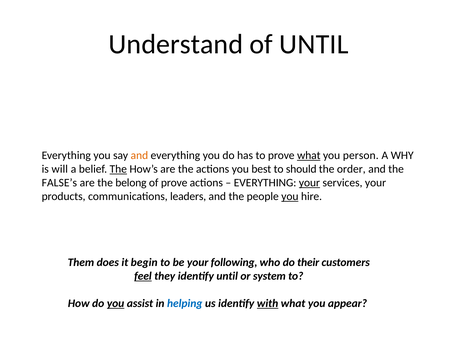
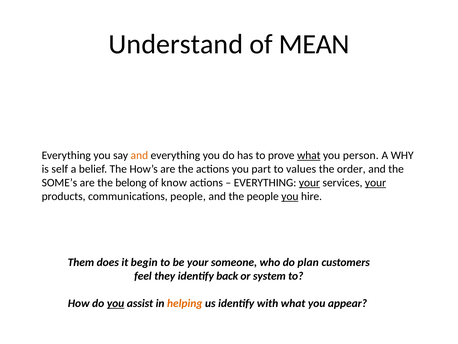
of UNTIL: UNTIL -> MEAN
will: will -> self
The at (118, 169) underline: present -> none
best: best -> part
should: should -> values
FALSE’s: FALSE’s -> SOME’s
of prove: prove -> know
your at (376, 183) underline: none -> present
communications leaders: leaders -> people
following: following -> someone
their: their -> plan
feel underline: present -> none
identify until: until -> back
helping colour: blue -> orange
with underline: present -> none
